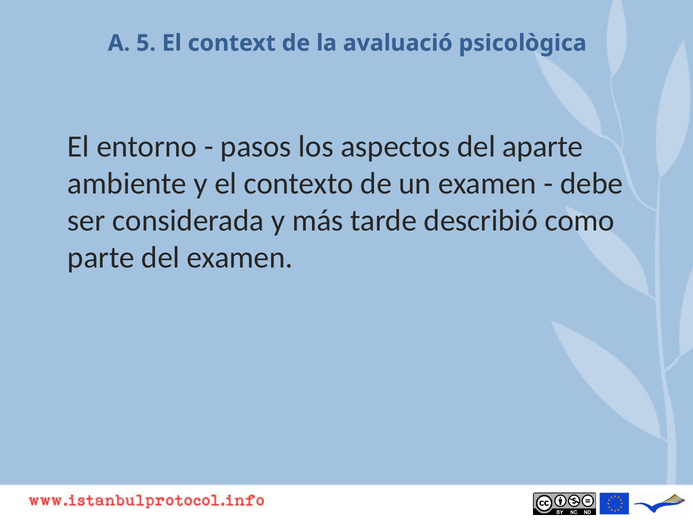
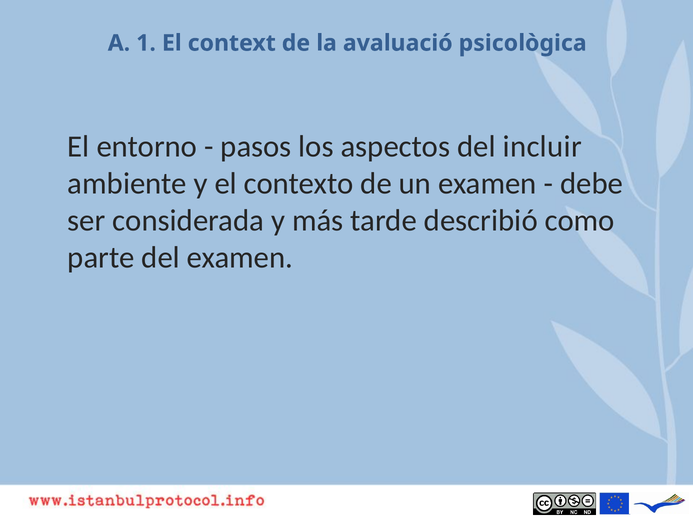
5: 5 -> 1
aparte: aparte -> incluir
